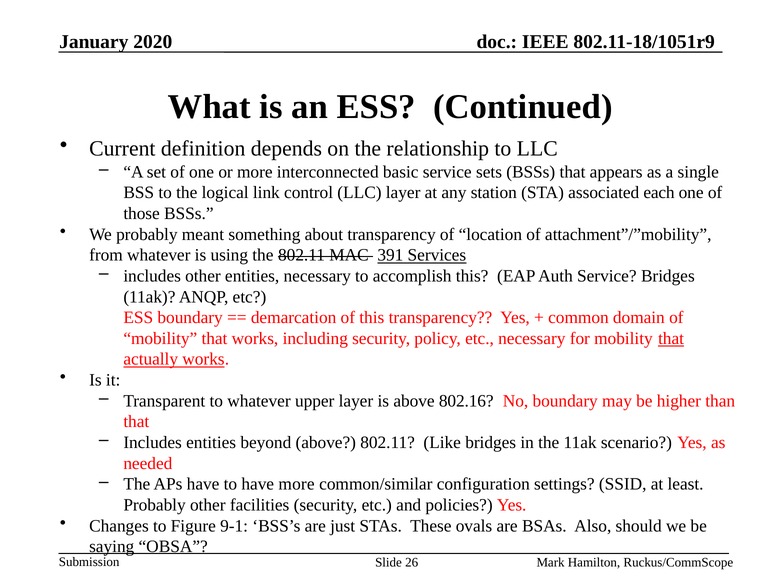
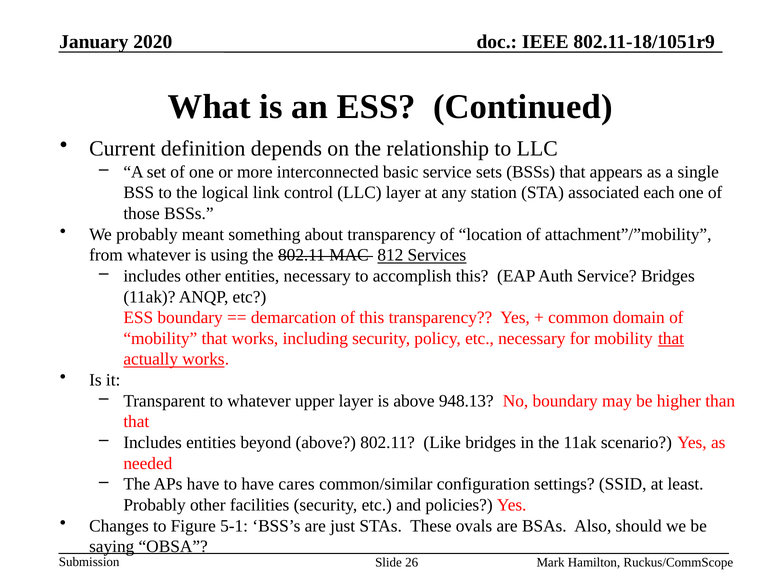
391: 391 -> 812
802.16: 802.16 -> 948.13
have more: more -> cares
9-1: 9-1 -> 5-1
